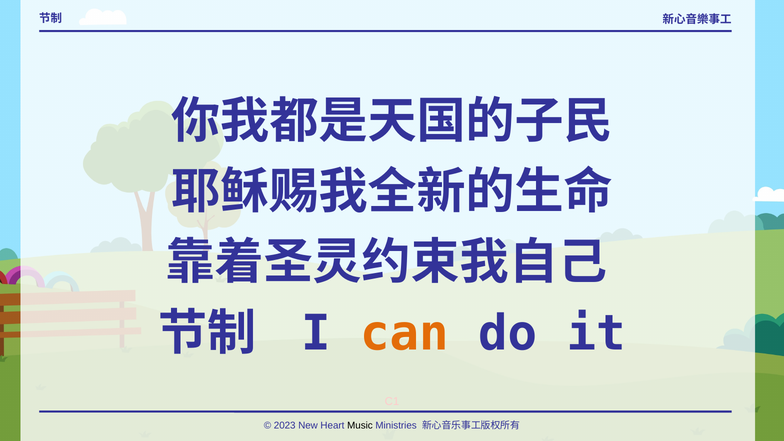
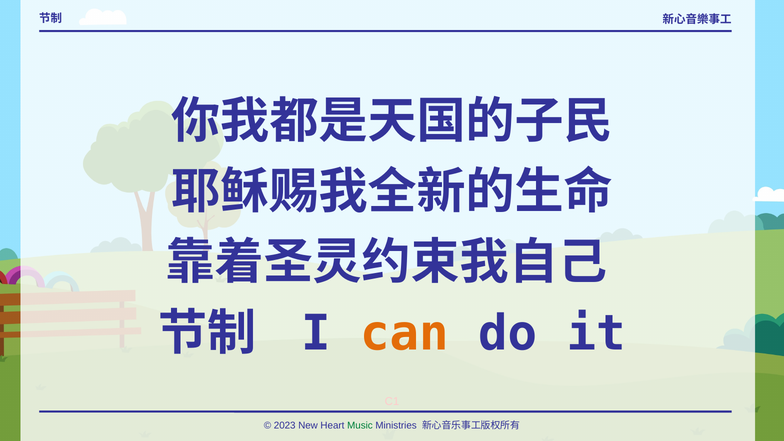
Music colour: black -> green
